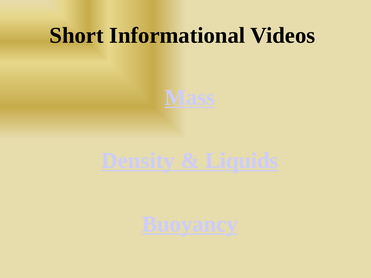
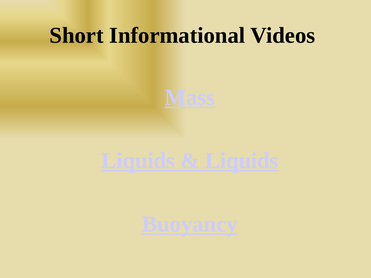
Density at (138, 161): Density -> Liquids
